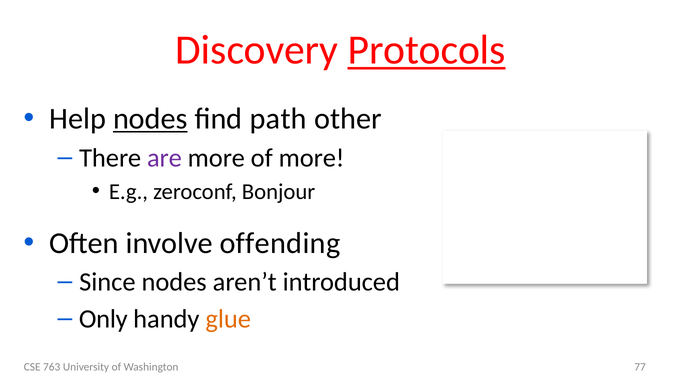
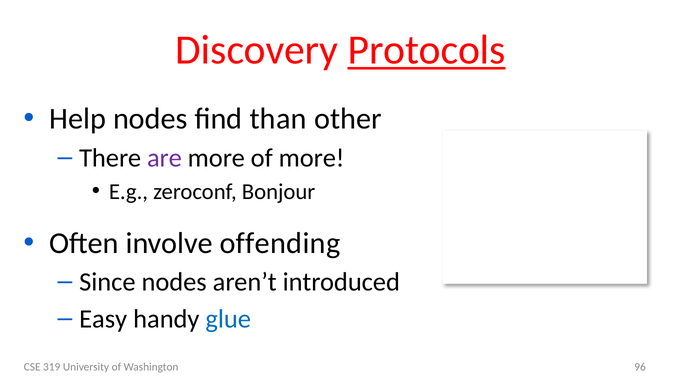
nodes at (150, 119) underline: present -> none
path: path -> than
Only: Only -> Easy
glue colour: orange -> blue
763: 763 -> 319
77: 77 -> 96
